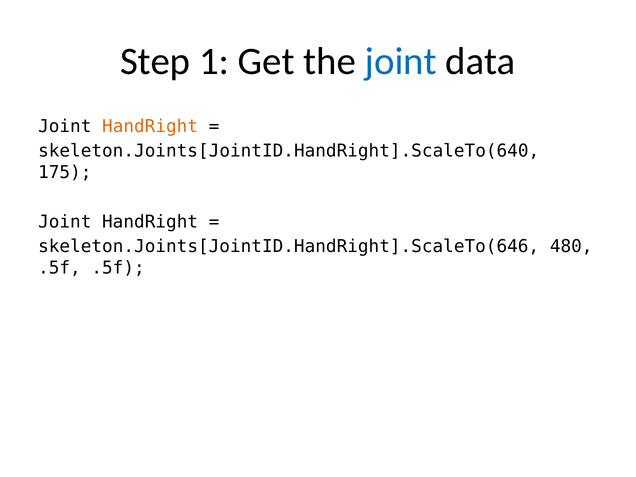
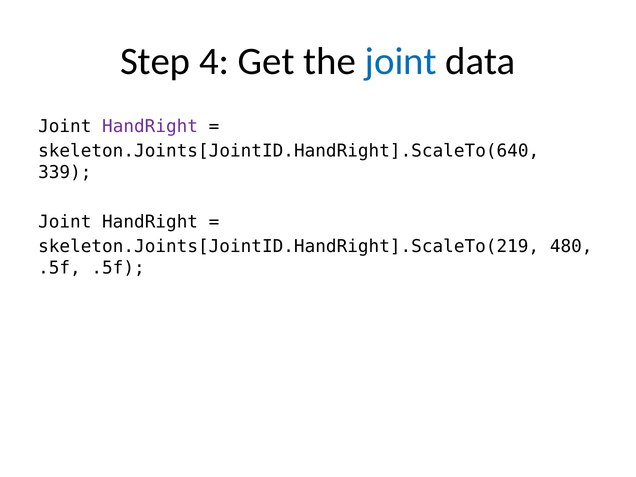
1: 1 -> 4
HandRight at (150, 126) colour: orange -> purple
175: 175 -> 339
skeleton.Joints[JointID.HandRight].ScaleTo(646: skeleton.Joints[JointID.HandRight].ScaleTo(646 -> skeleton.Joints[JointID.HandRight].ScaleTo(219
